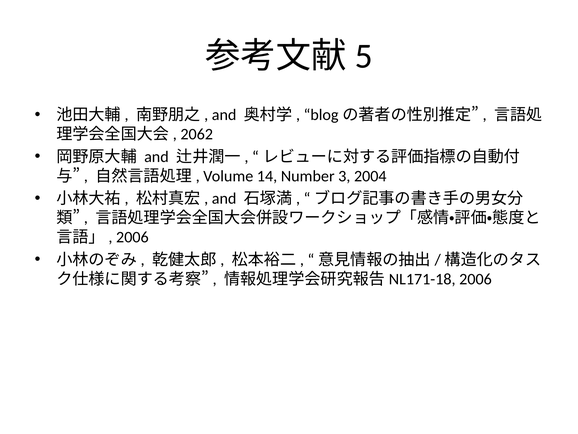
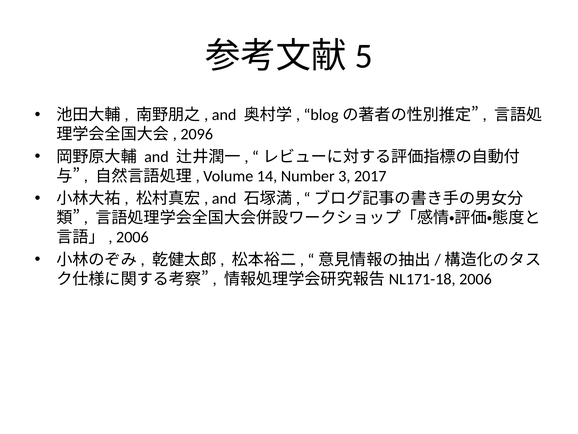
2062: 2062 -> 2096
2004: 2004 -> 2017
